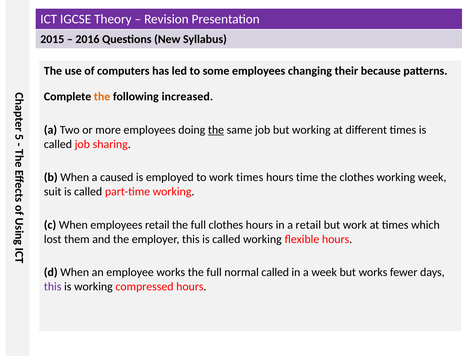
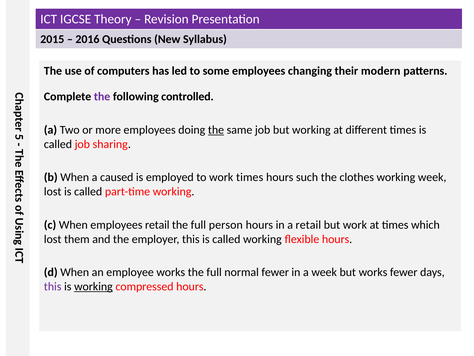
because: because -> modern
the at (102, 97) colour: orange -> purple
increased: increased -> controlled
time: time -> such
suit at (53, 191): suit -> lost
full clothes: clothes -> person
normal called: called -> fewer
working at (93, 286) underline: none -> present
